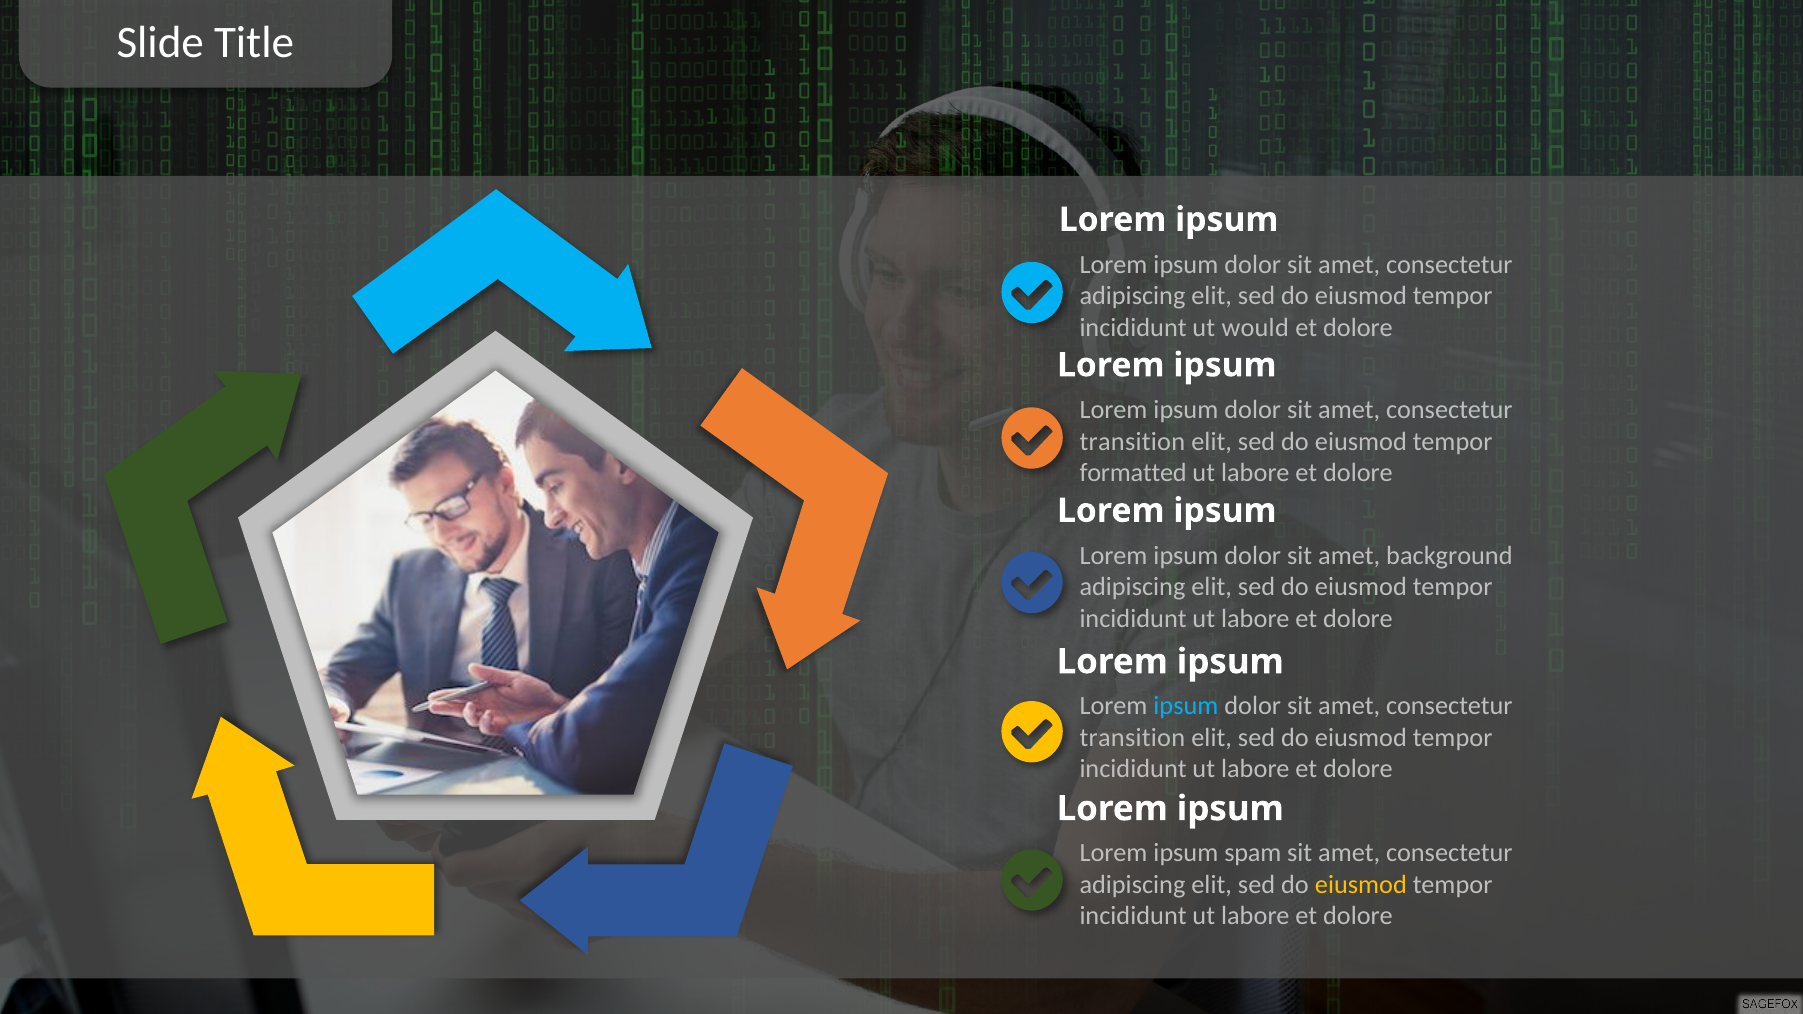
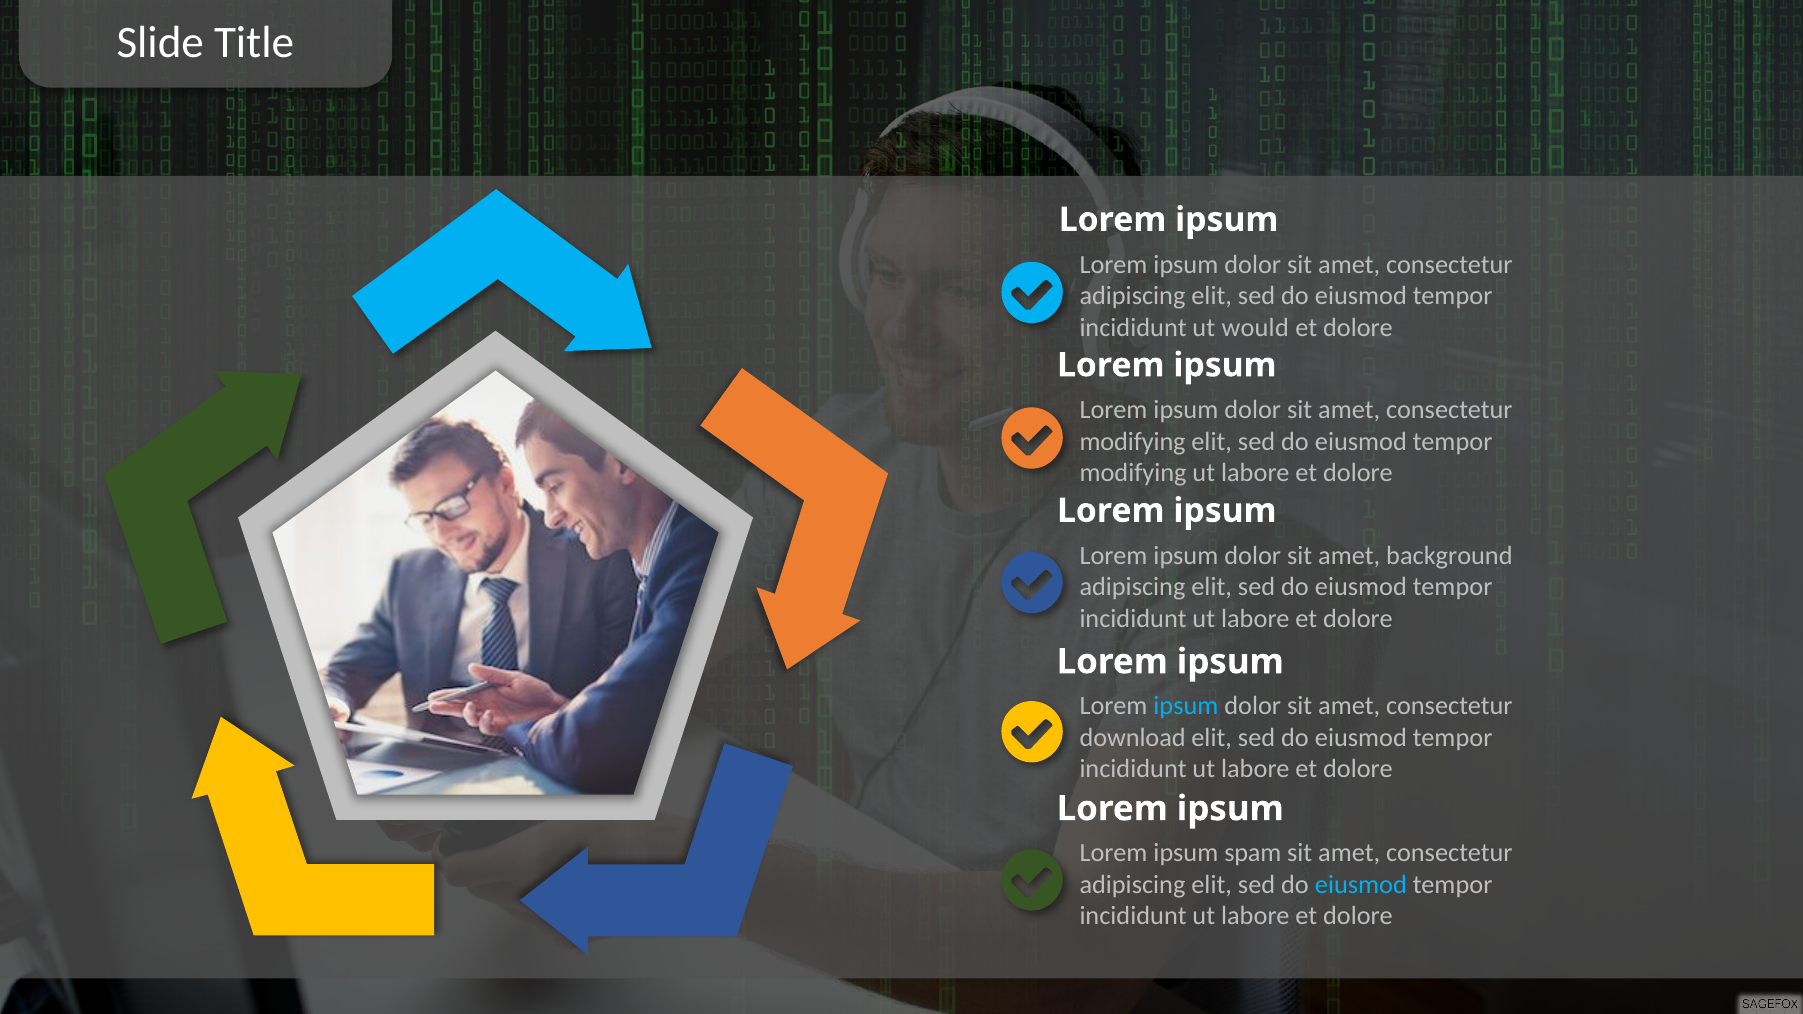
transition at (1132, 442): transition -> modifying
formatted at (1133, 473): formatted -> modifying
transition at (1132, 738): transition -> download
eiusmod at (1361, 885) colour: yellow -> light blue
